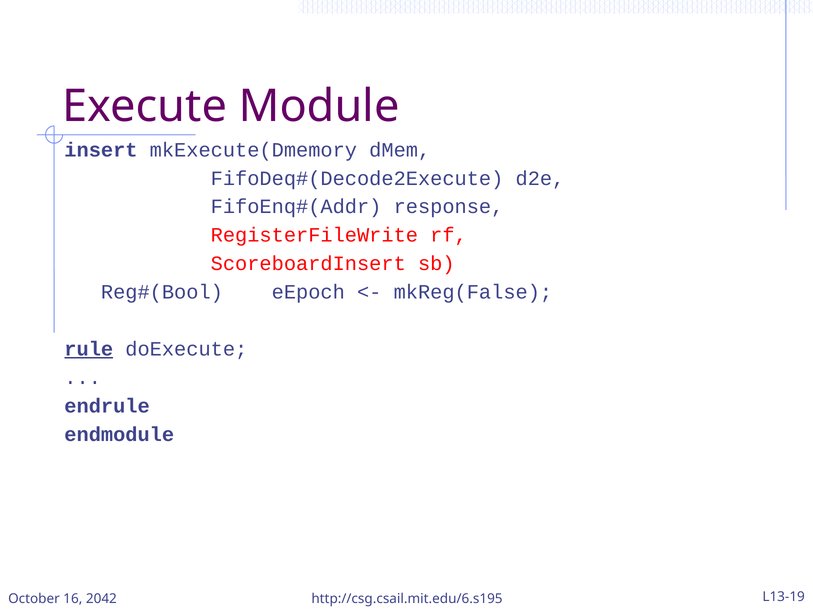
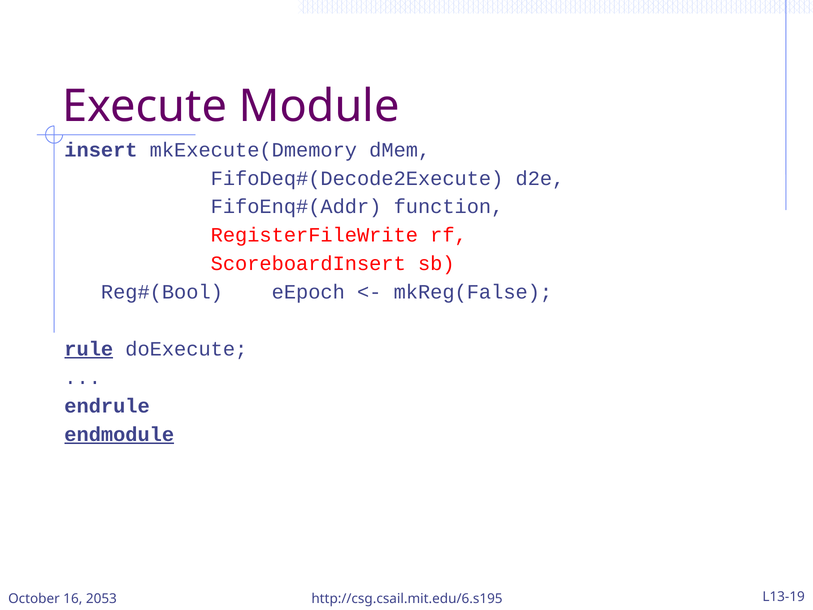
response: response -> function
endmodule underline: none -> present
2042: 2042 -> 2053
